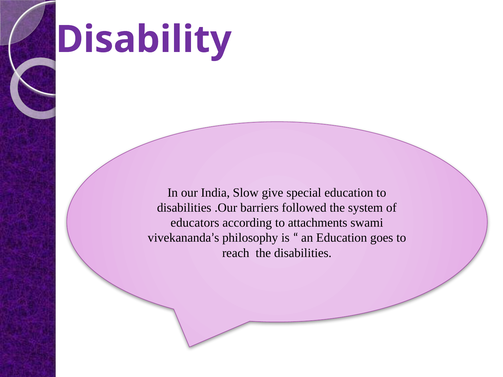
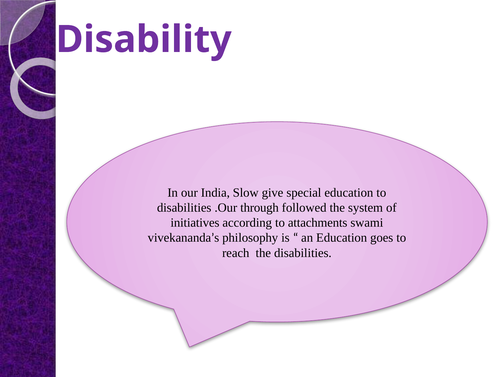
barriers: barriers -> through
educators: educators -> initiatives
